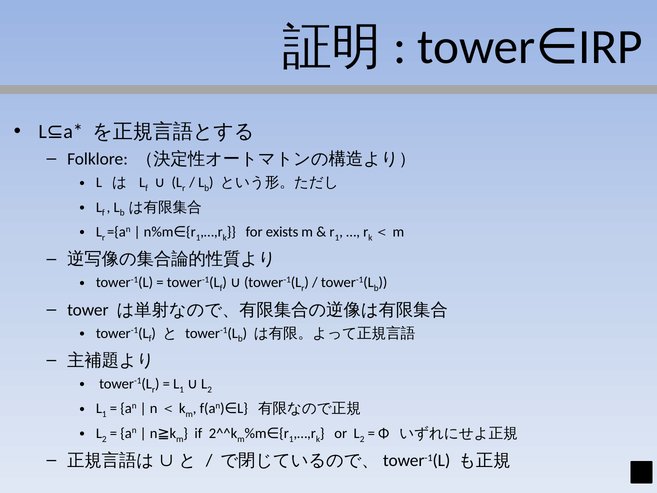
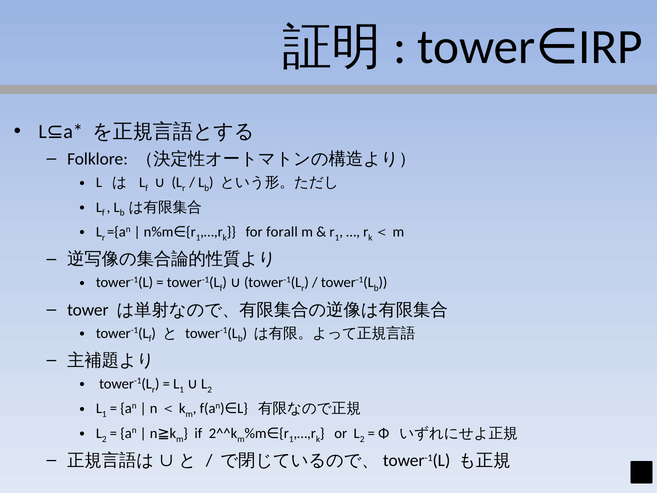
exists: exists -> forall
